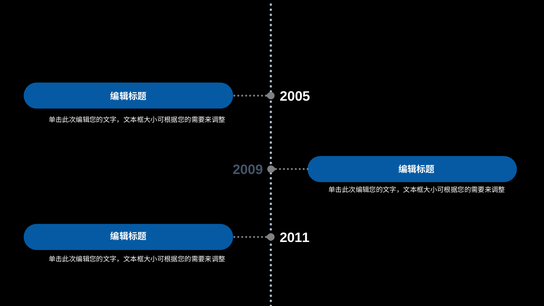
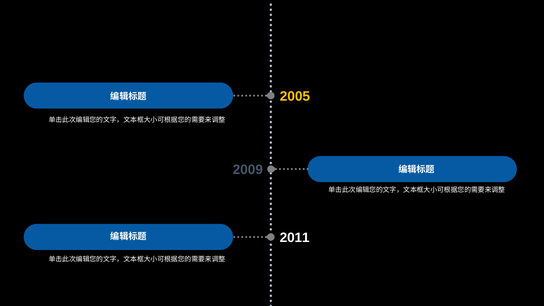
2005 colour: white -> yellow
